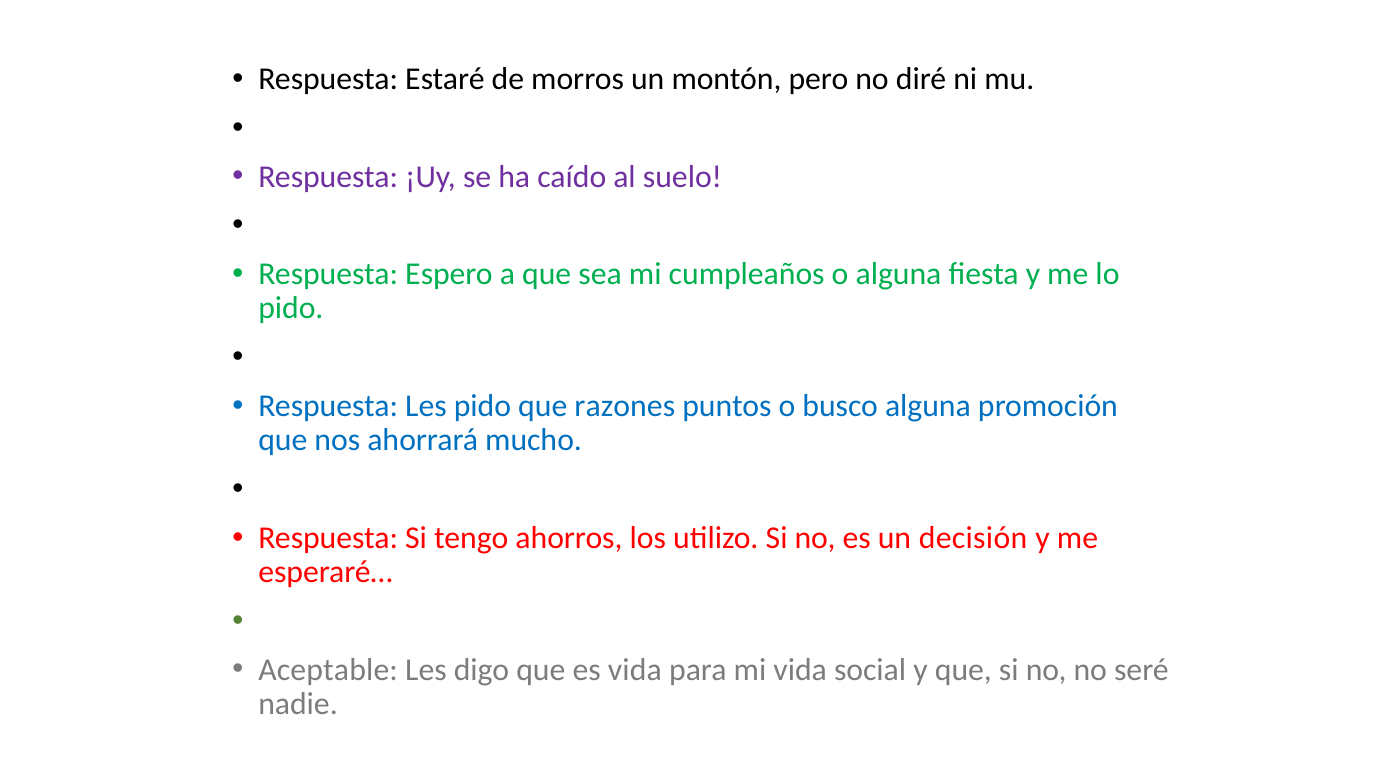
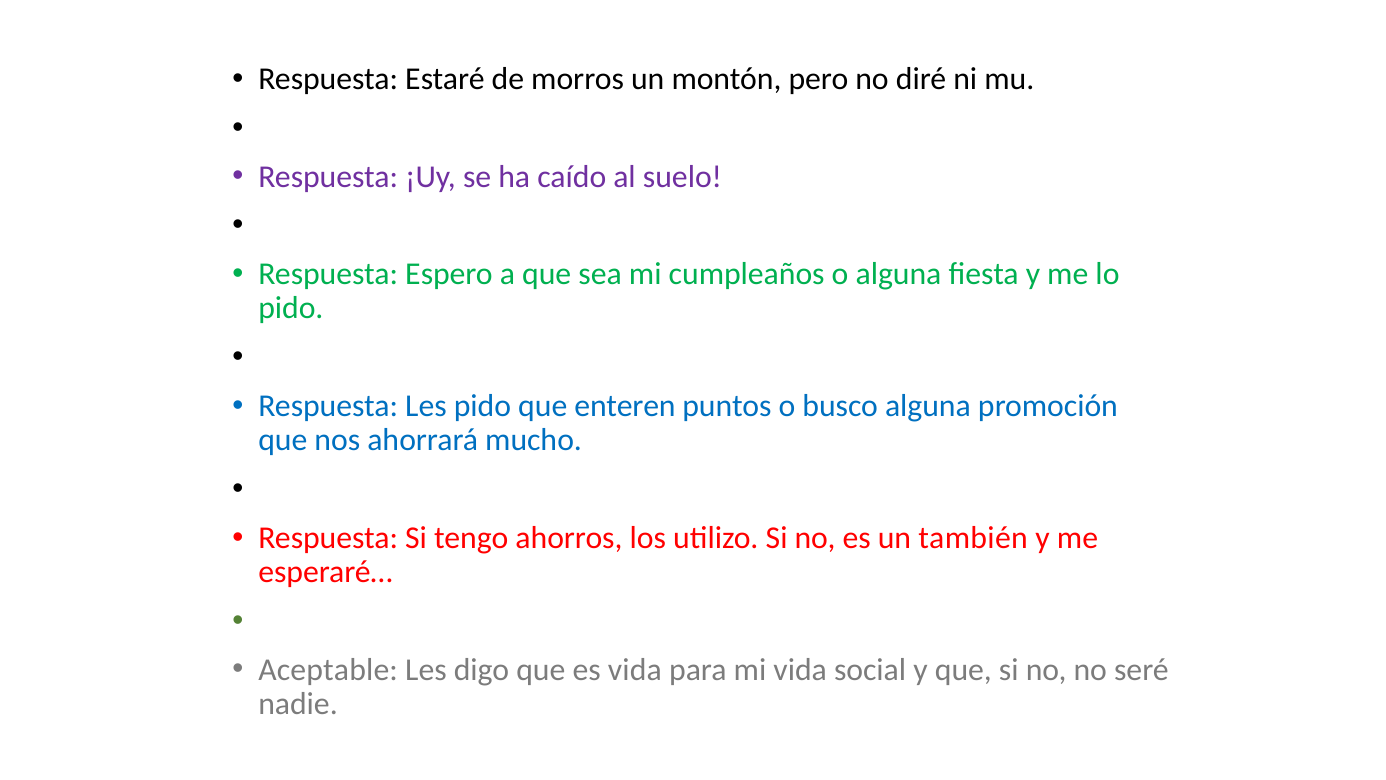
razones: razones -> enteren
decisión: decisión -> también
